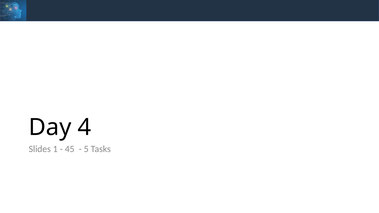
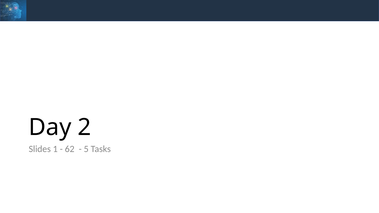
4: 4 -> 2
45: 45 -> 62
